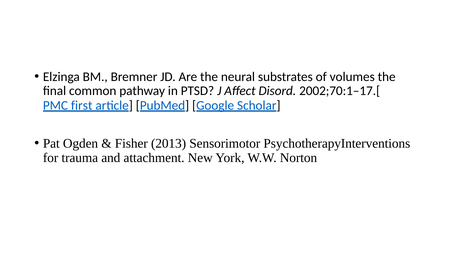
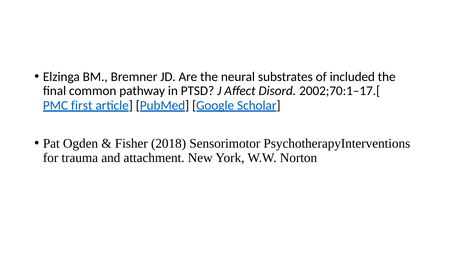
volumes: volumes -> included
2013: 2013 -> 2018
